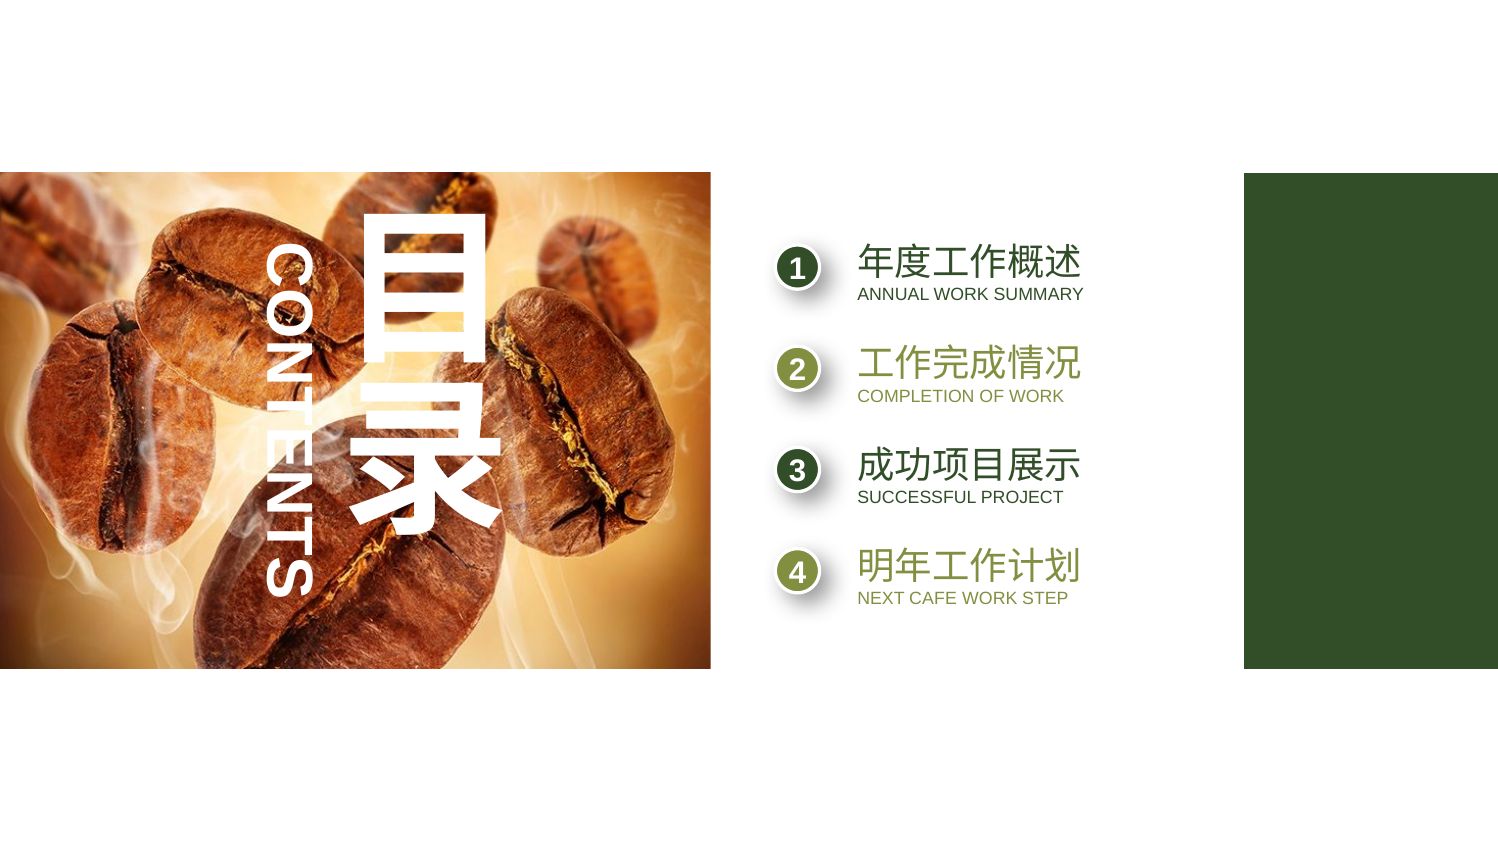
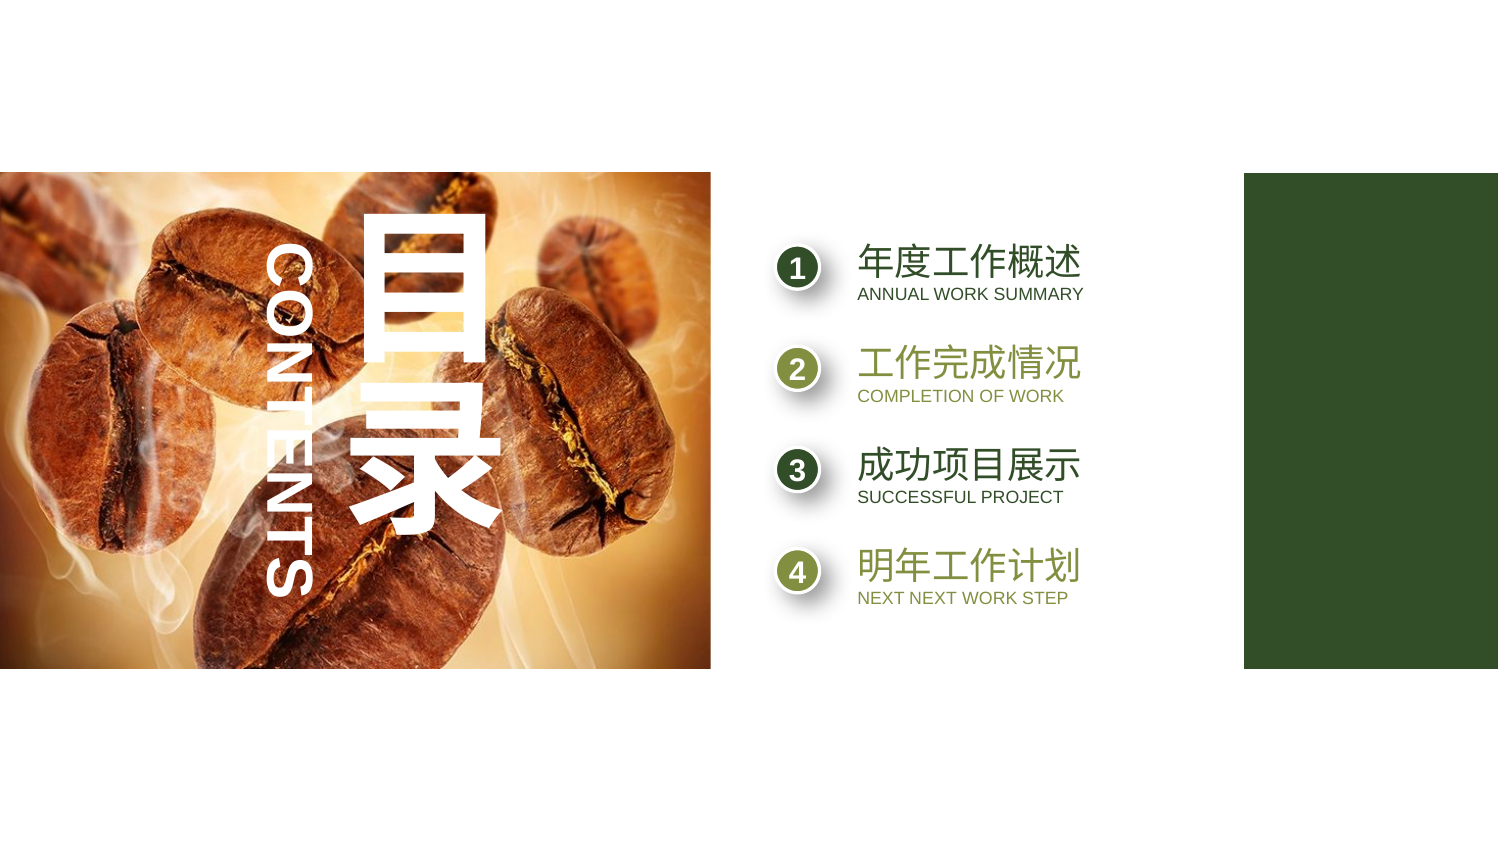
NEXT CAFE: CAFE -> NEXT
